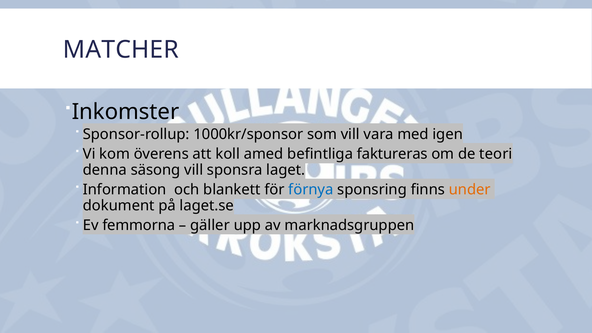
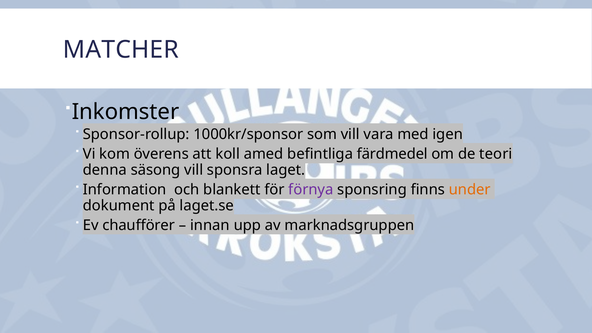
faktureras: faktureras -> färdmedel
förnya colour: blue -> purple
femmorna: femmorna -> chaufförer
gäller: gäller -> innan
